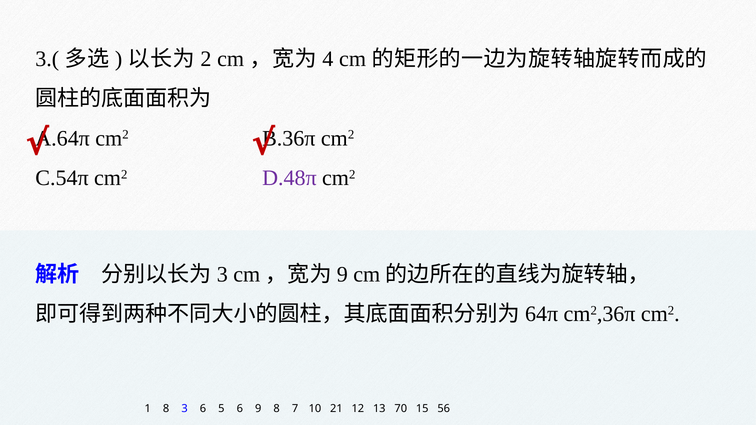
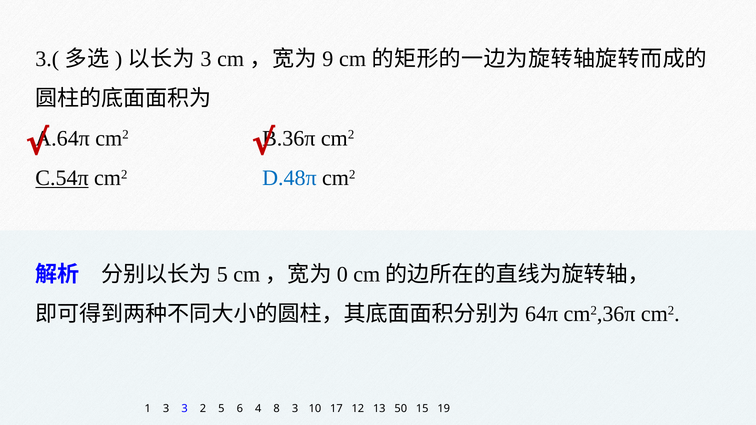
2 at (206, 59): 2 -> 3
4: 4 -> 9
C.54π underline: none -> present
D.48π colour: purple -> blue
3 at (222, 274): 3 -> 5
9 at (342, 274): 9 -> 0
1 8: 8 -> 3
3 6: 6 -> 2
6 9: 9 -> 4
8 7: 7 -> 3
21: 21 -> 17
70: 70 -> 50
56: 56 -> 19
